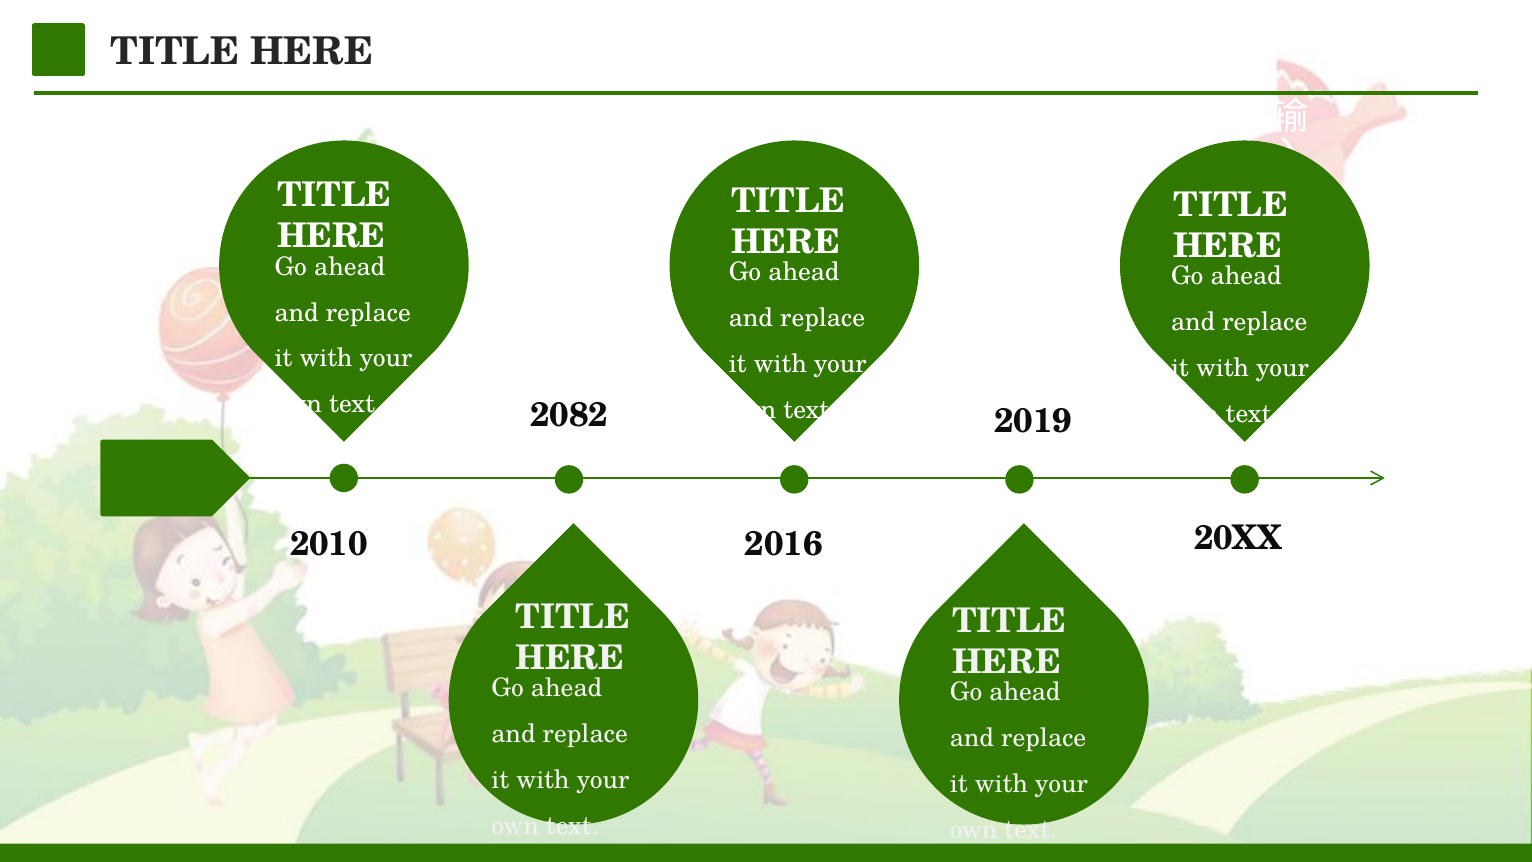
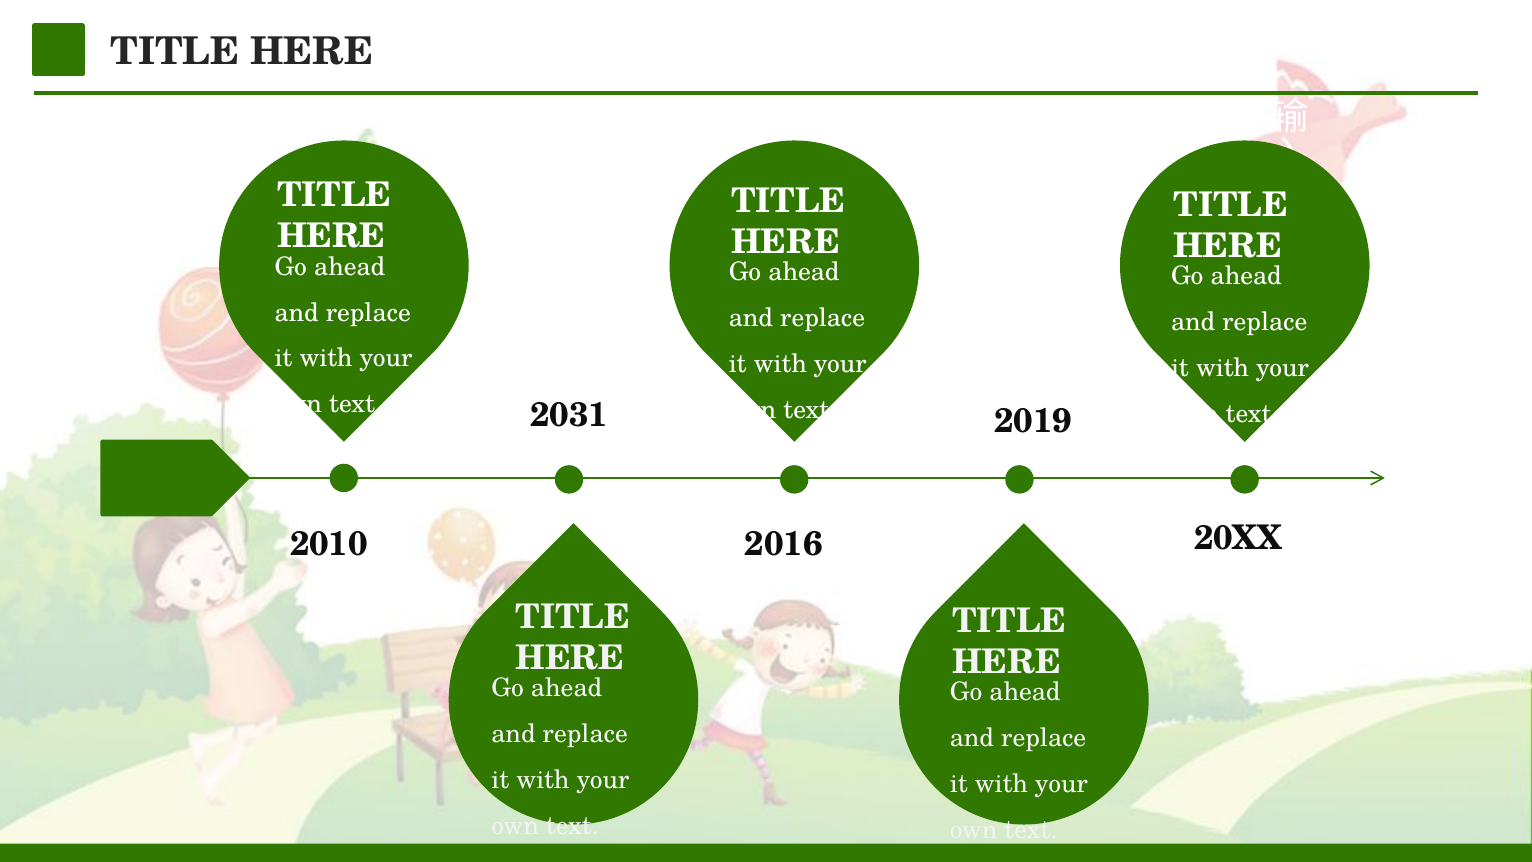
2082: 2082 -> 2031
